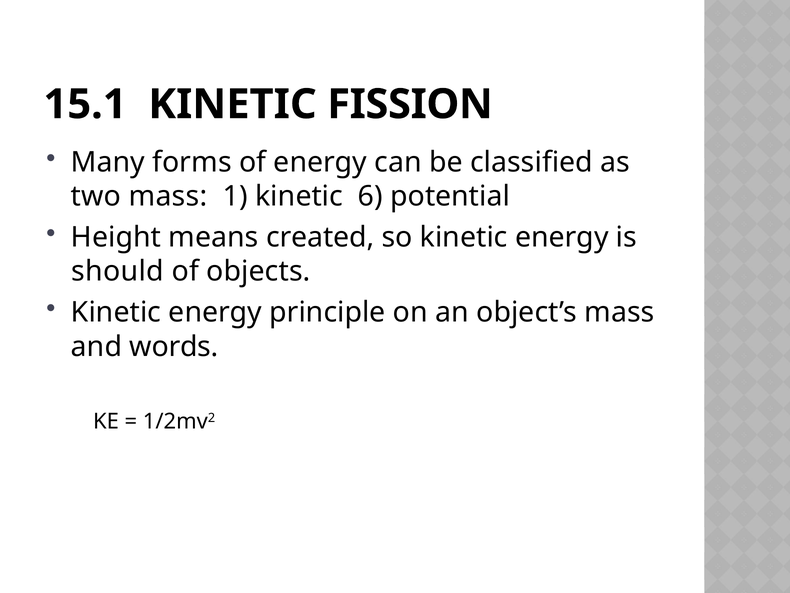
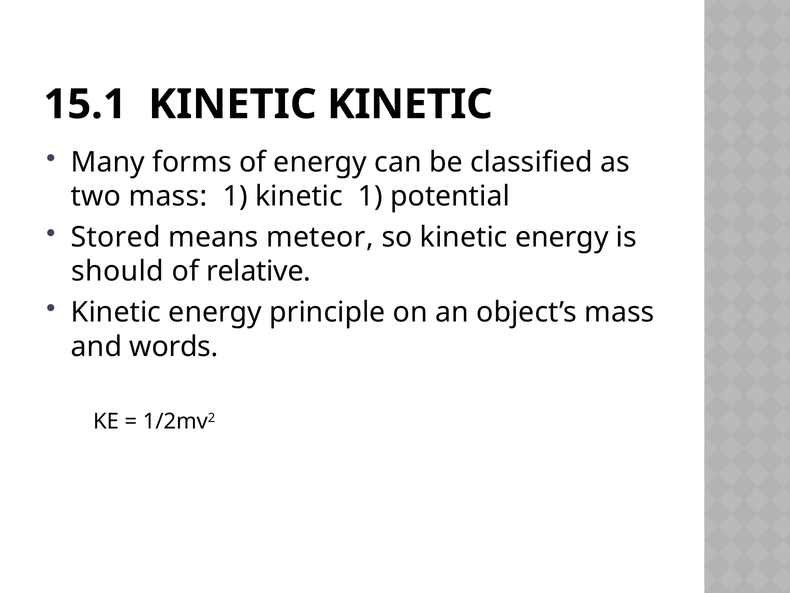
KINETIC FISSION: FISSION -> KINETIC
kinetic 6: 6 -> 1
Height: Height -> Stored
created: created -> meteor
objects: objects -> relative
